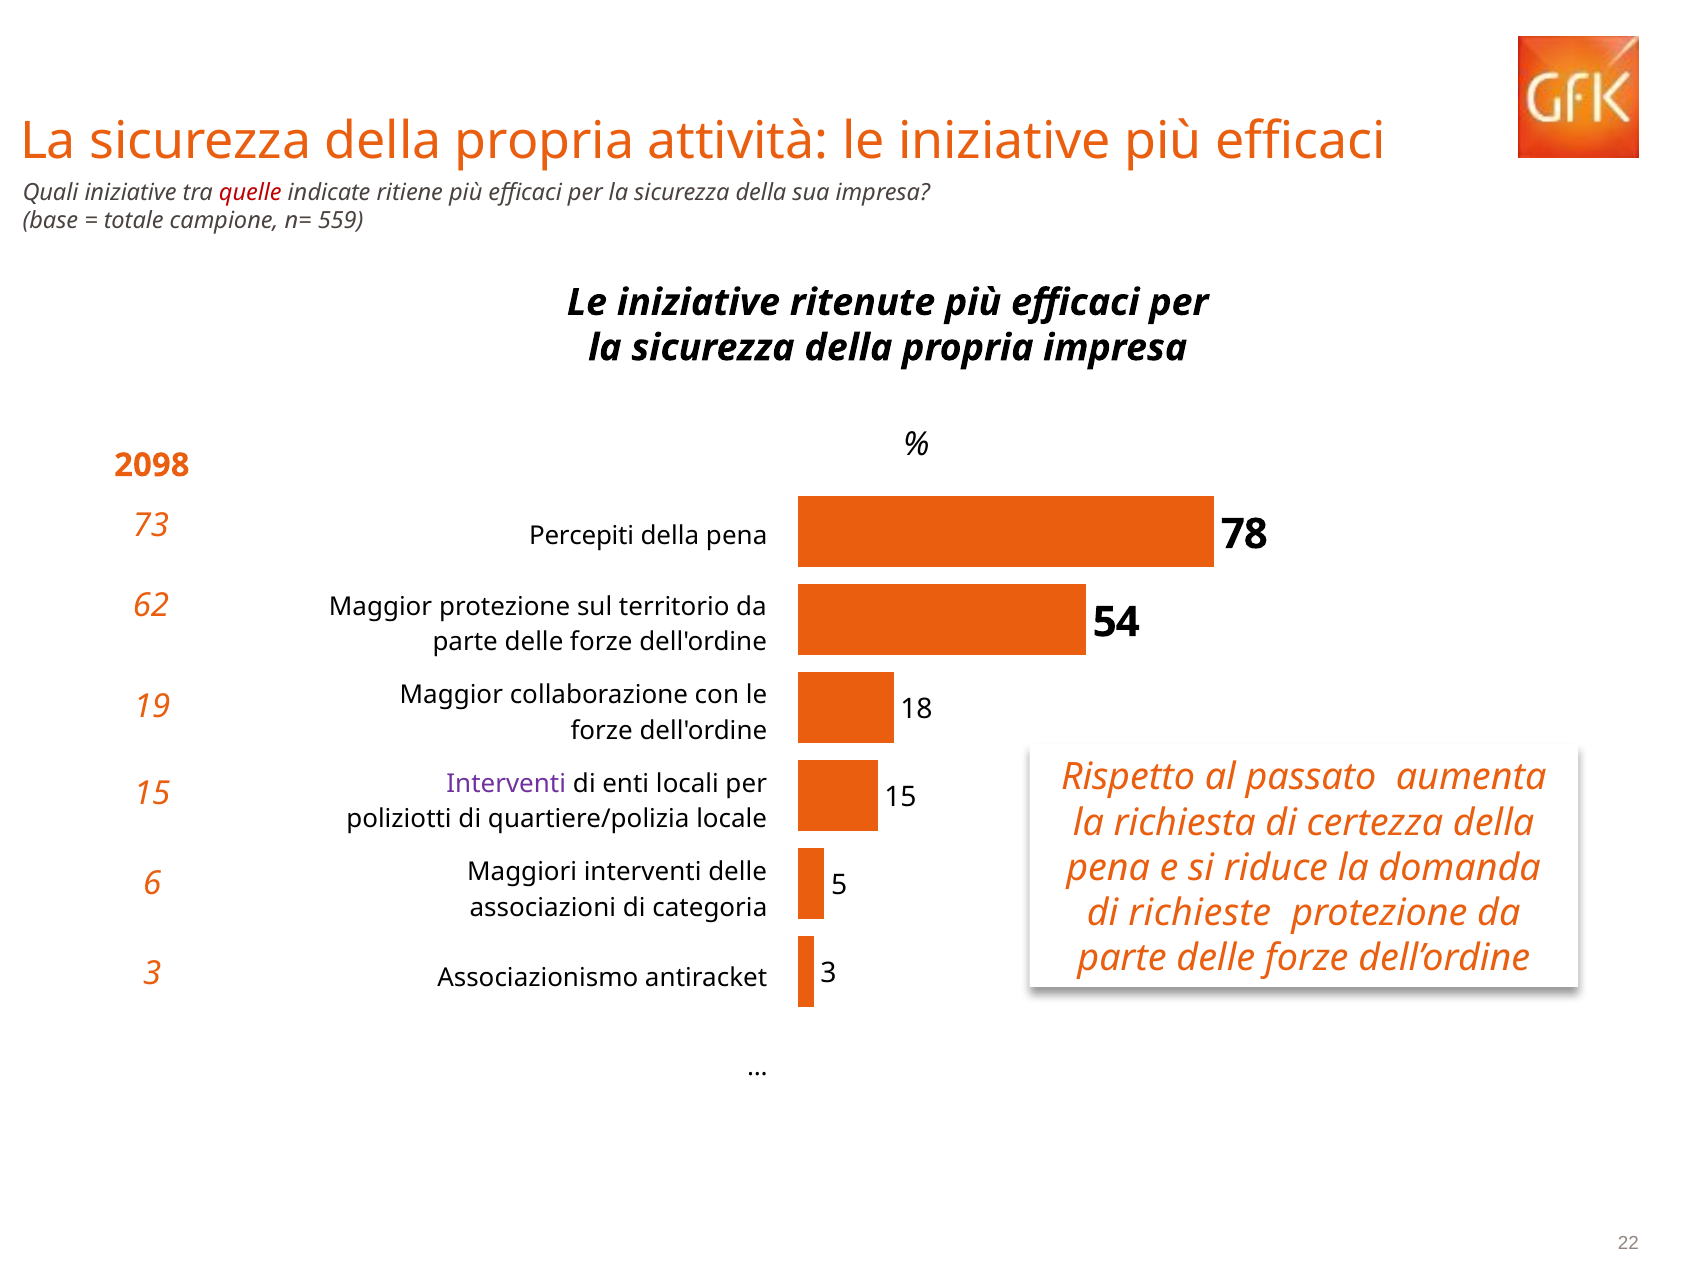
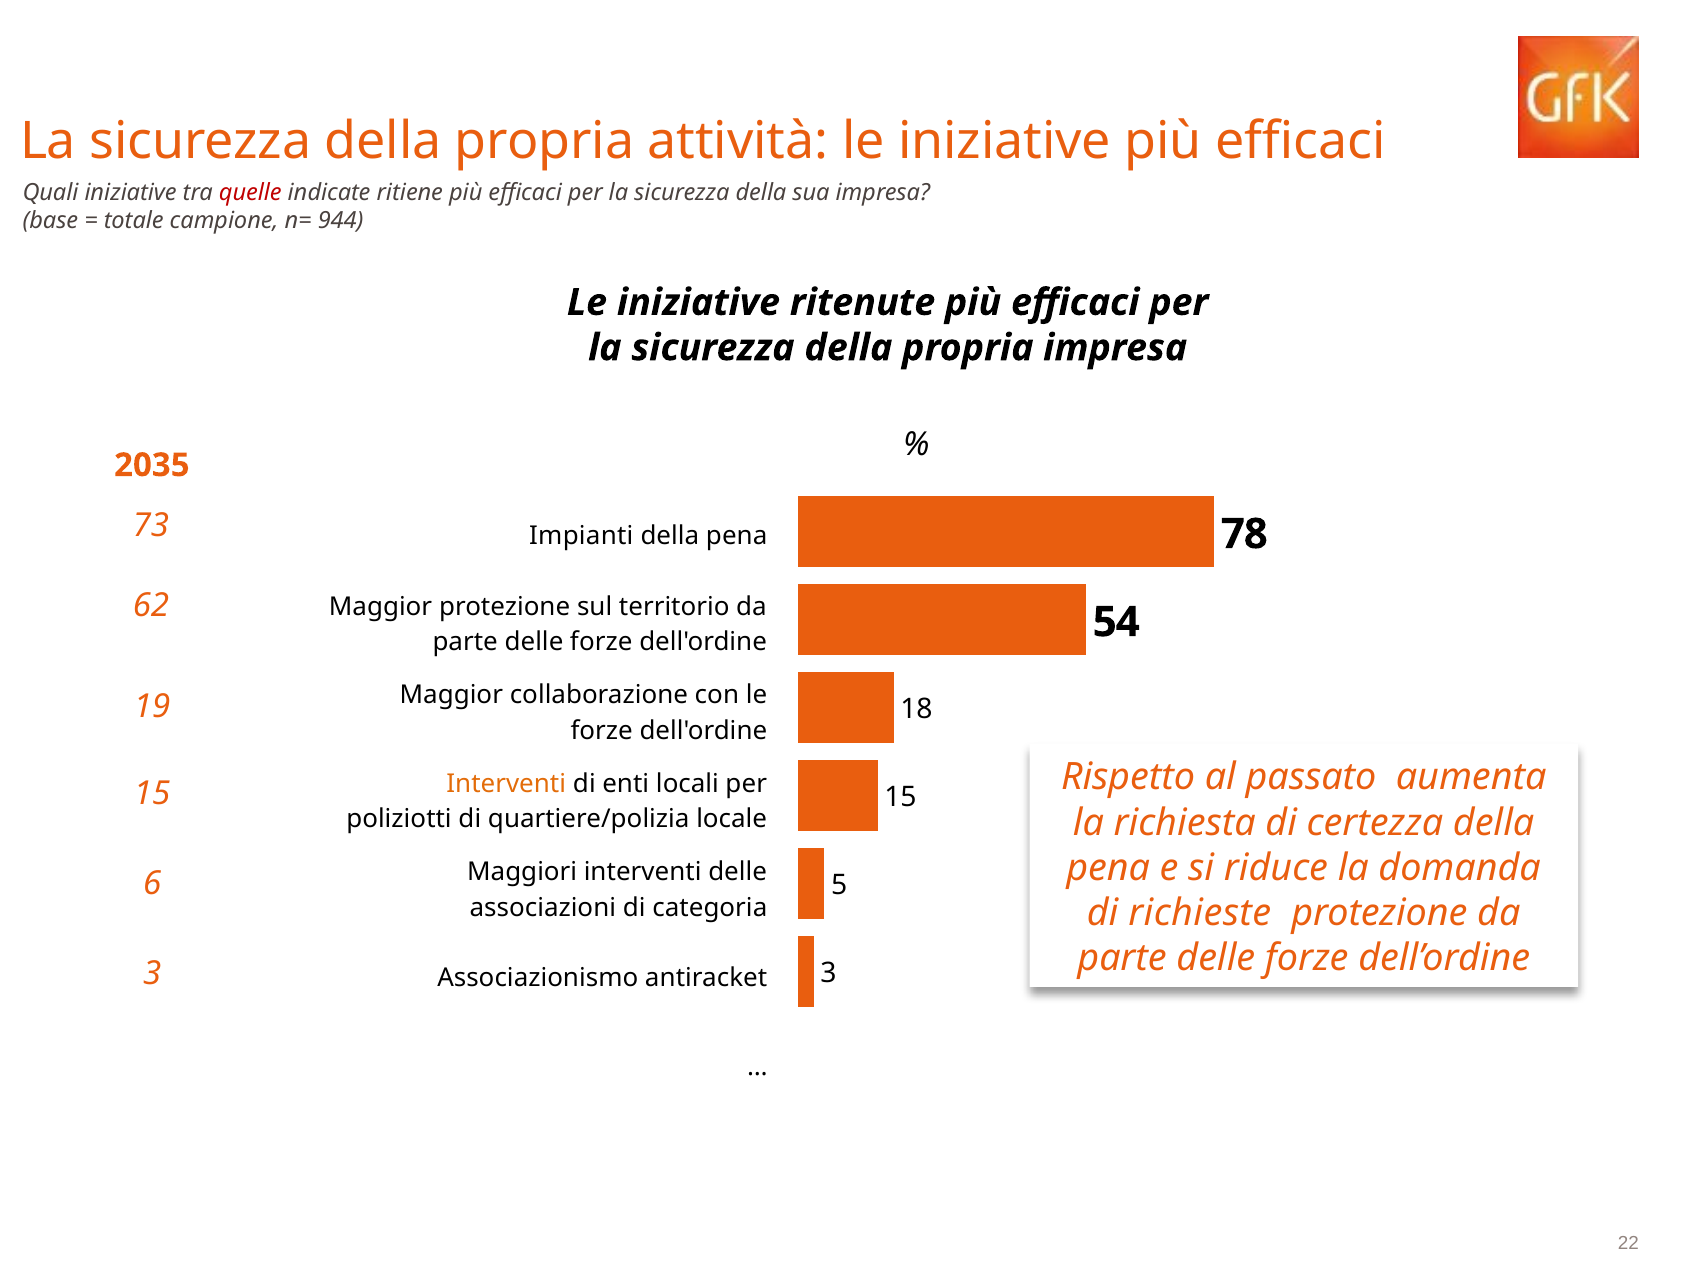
559: 559 -> 944
2098: 2098 -> 2035
Percepiti: Percepiti -> Impianti
Interventi at (506, 784) colour: purple -> orange
